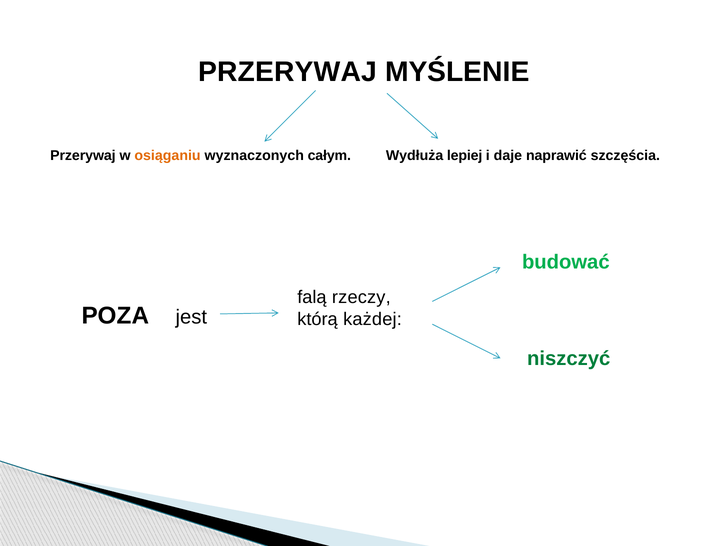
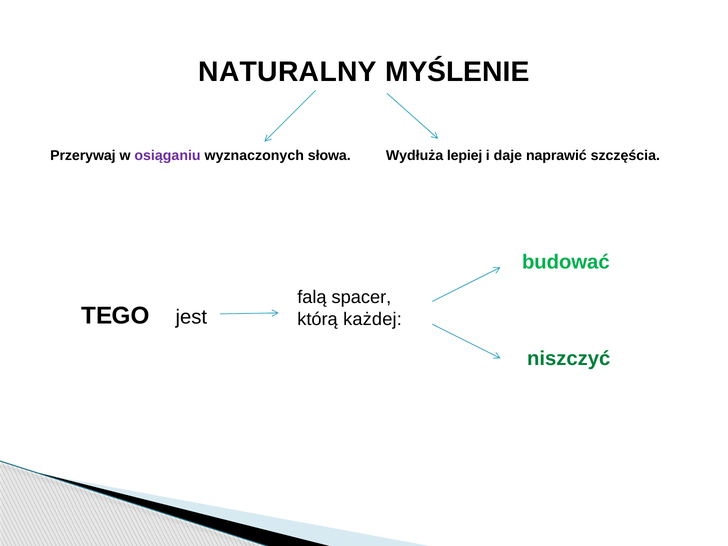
PRZERYWAJ at (288, 72): PRZERYWAJ -> NATURALNY
osiąganiu colour: orange -> purple
całym: całym -> słowa
rzeczy: rzeczy -> spacer
POZA: POZA -> TEGO
